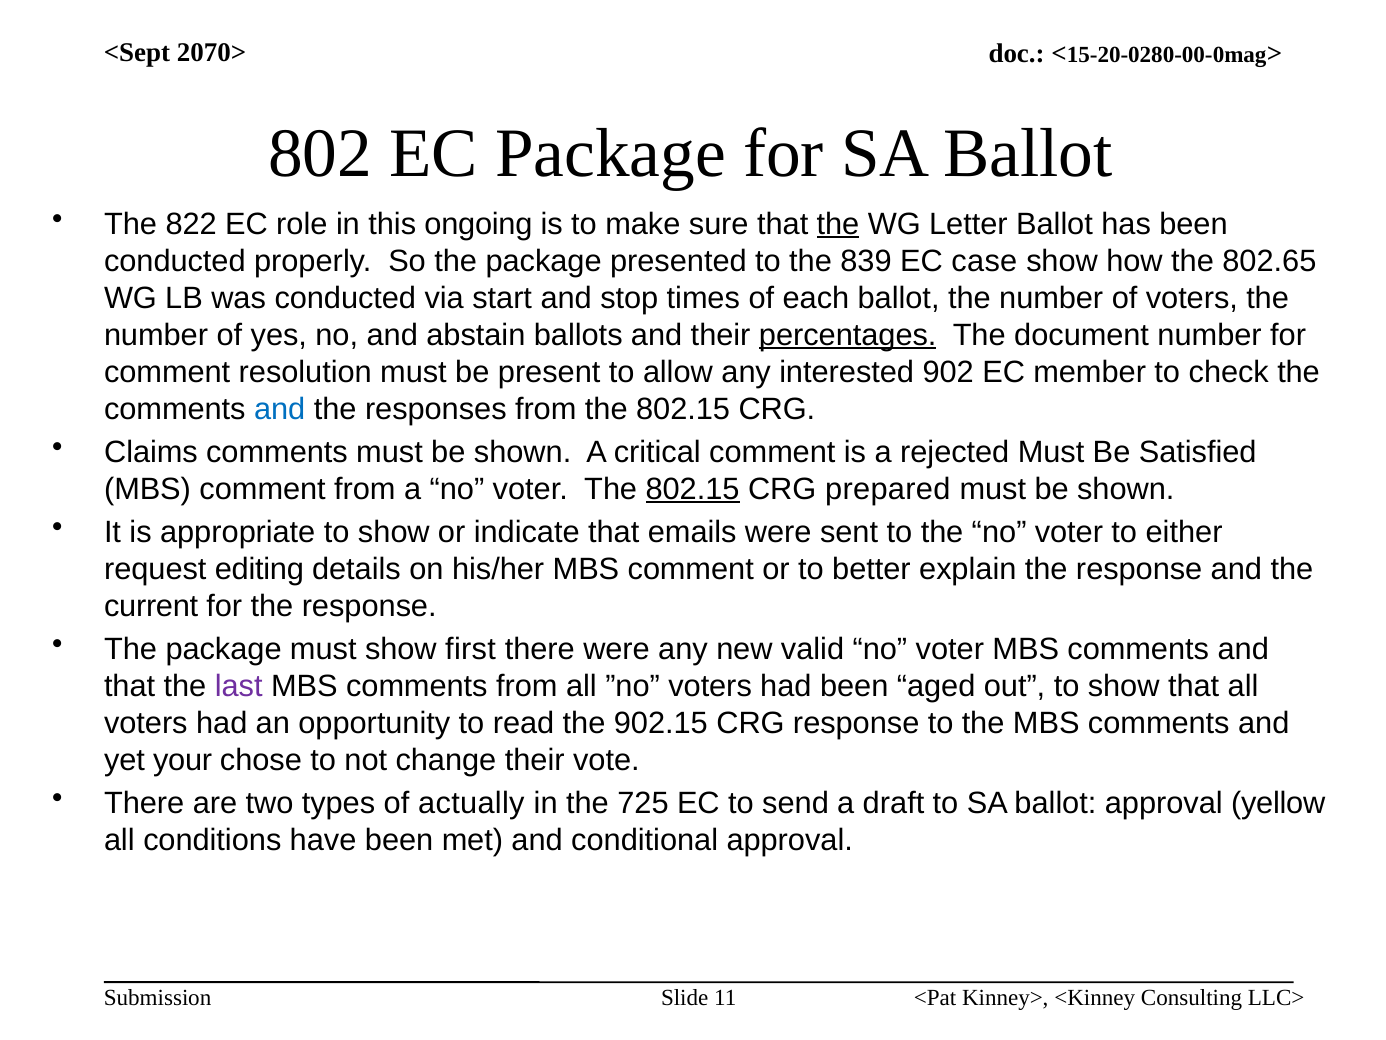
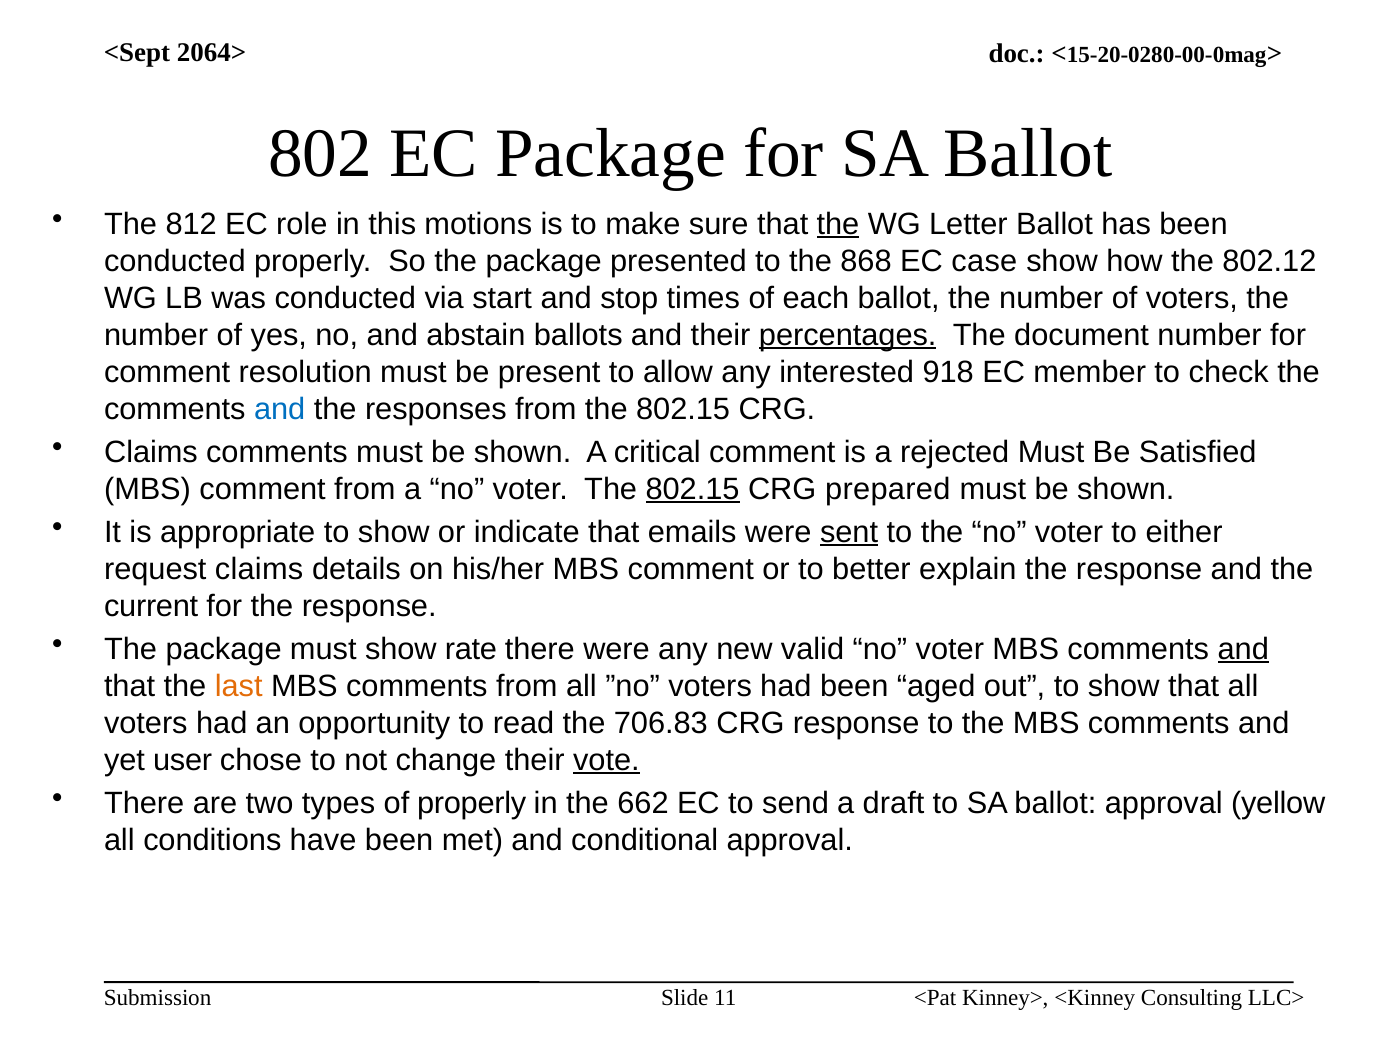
2070>: 2070> -> 2064>
822: 822 -> 812
ongoing: ongoing -> motions
839: 839 -> 868
802.65: 802.65 -> 802.12
902: 902 -> 918
sent underline: none -> present
request editing: editing -> claims
first: first -> rate
and at (1243, 649) underline: none -> present
last colour: purple -> orange
902.15: 902.15 -> 706.83
your: your -> user
vote underline: none -> present
of actually: actually -> properly
725: 725 -> 662
